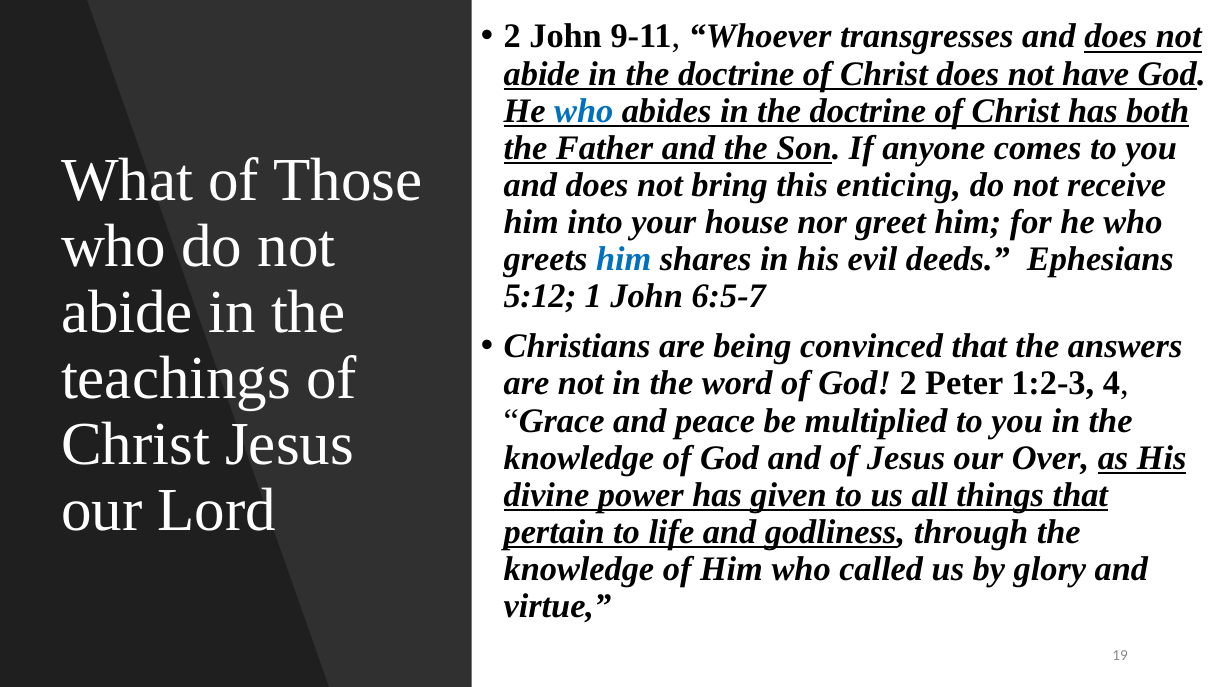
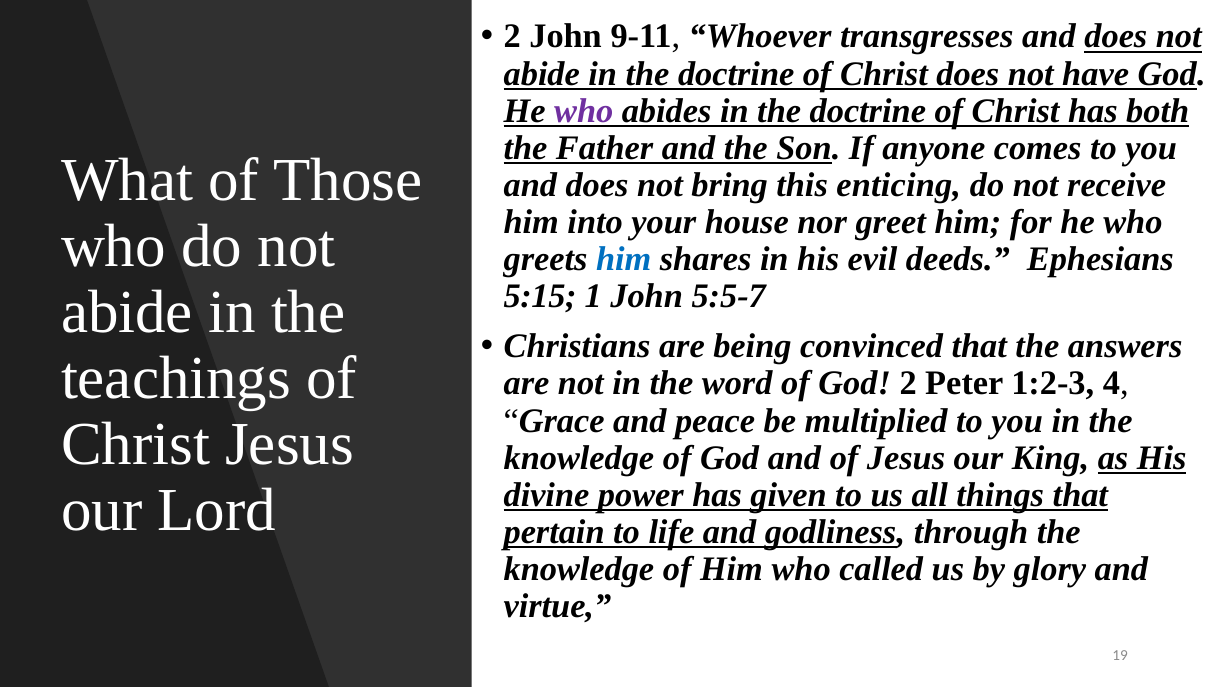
who at (584, 111) colour: blue -> purple
5:12: 5:12 -> 5:15
6:5-7: 6:5-7 -> 5:5-7
Over: Over -> King
